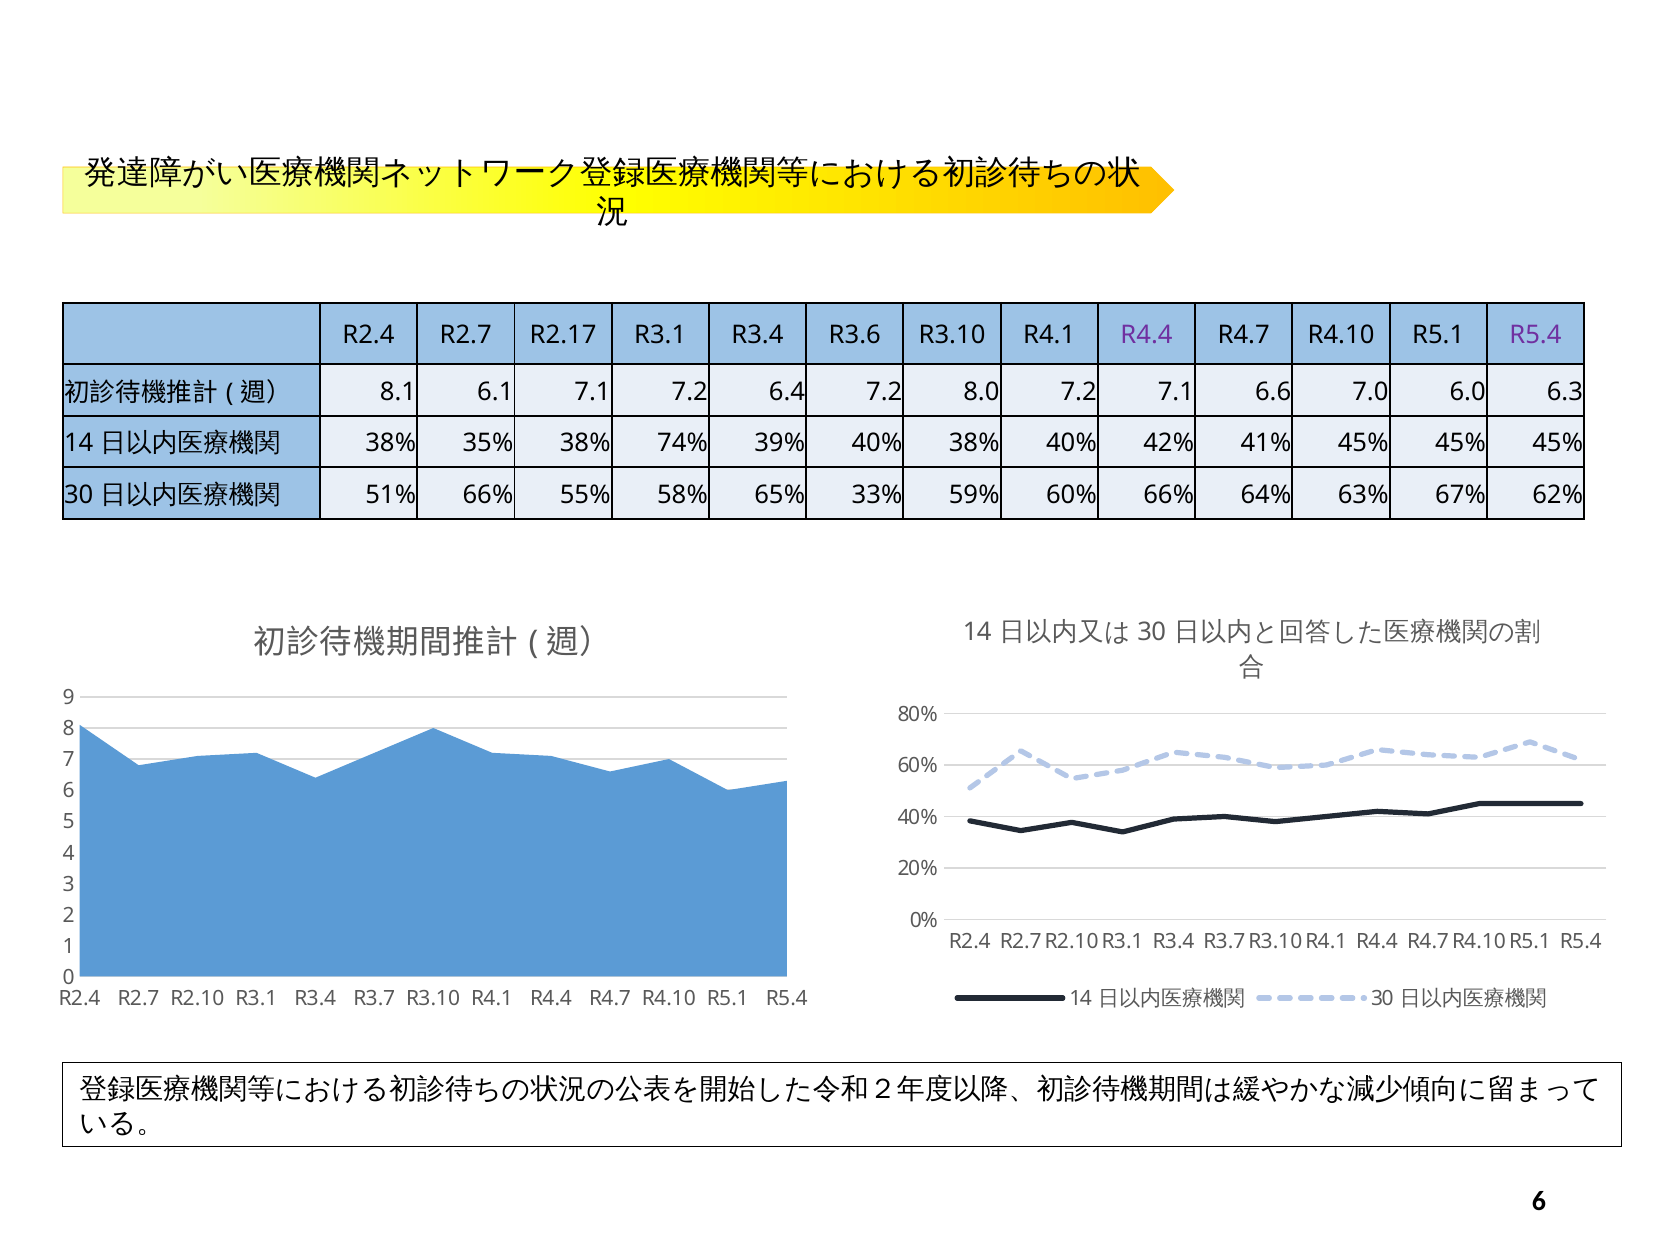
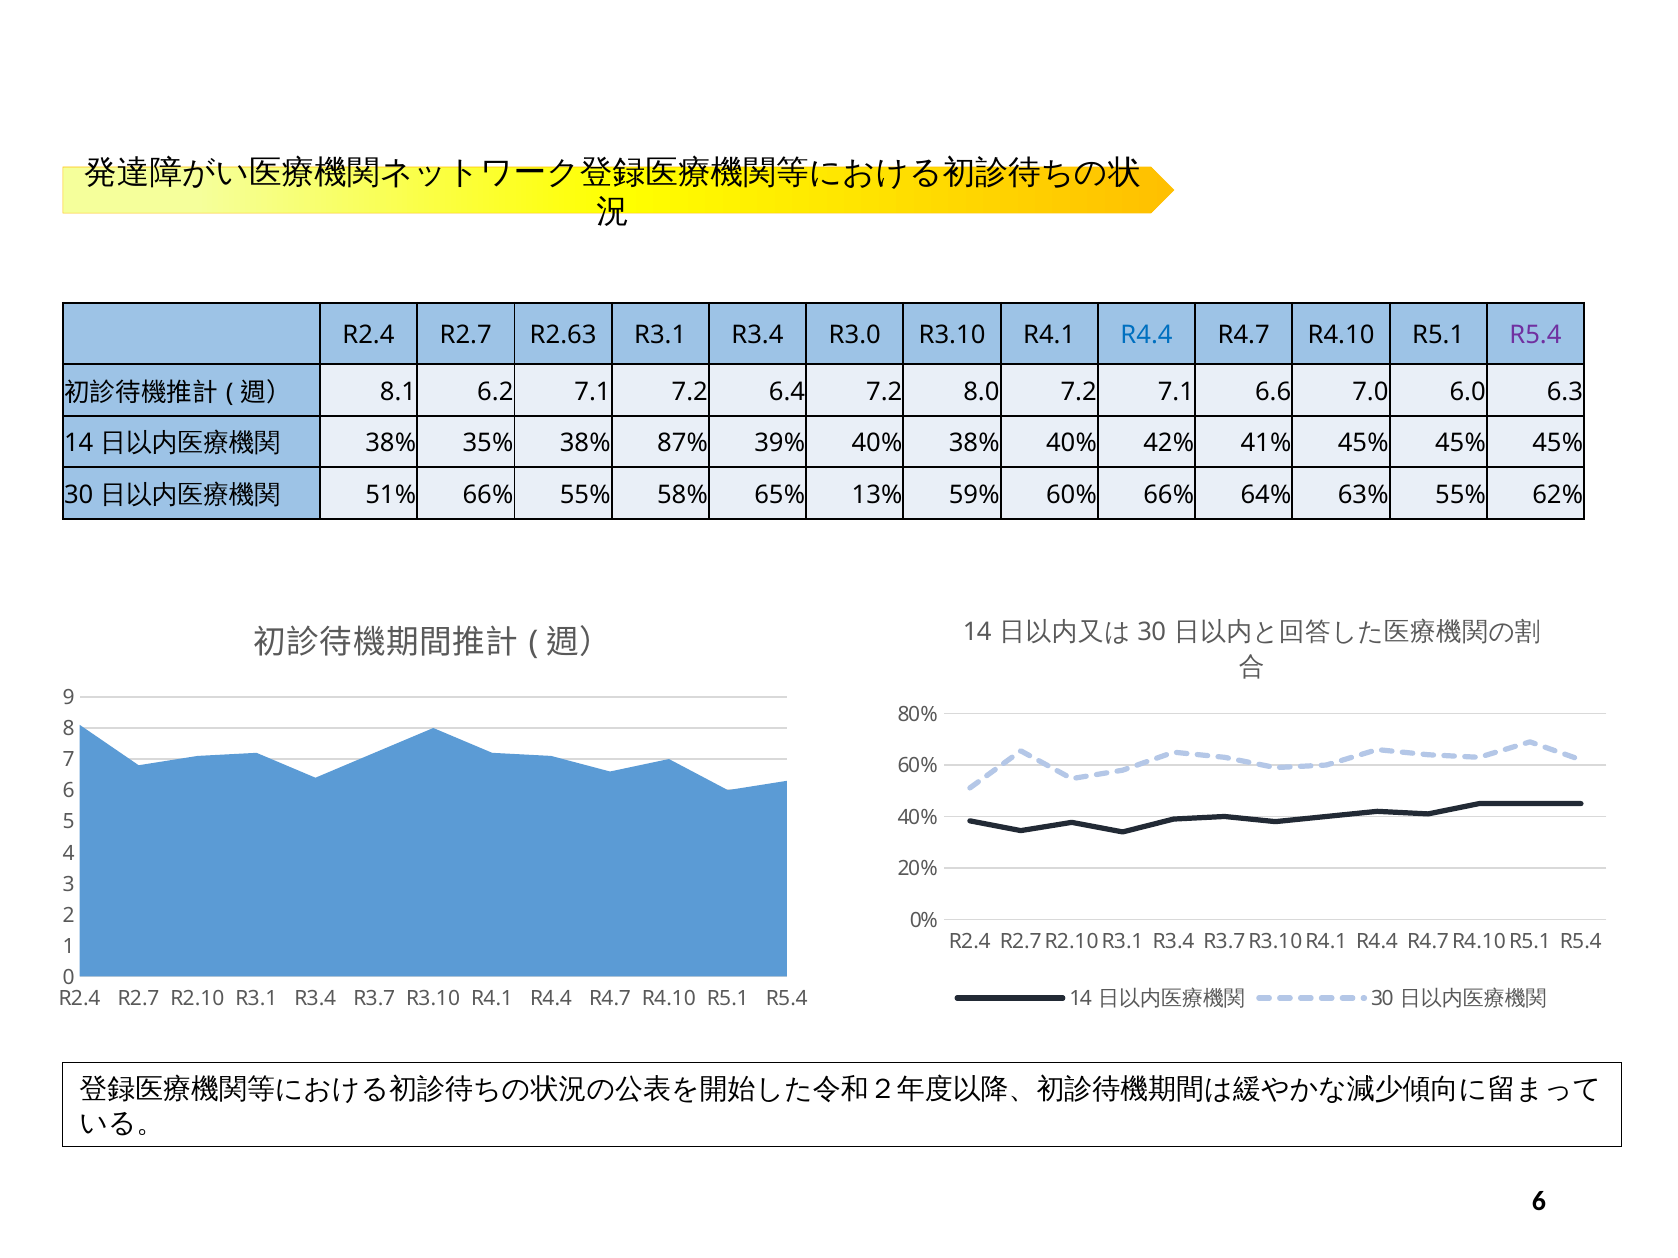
R2.17: R2.17 -> R2.63
R3.6: R3.6 -> R3.0
R4.4 at (1146, 336) colour: purple -> blue
6.1: 6.1 -> 6.2
74%: 74% -> 87%
33%: 33% -> 13%
63% 67%: 67% -> 55%
